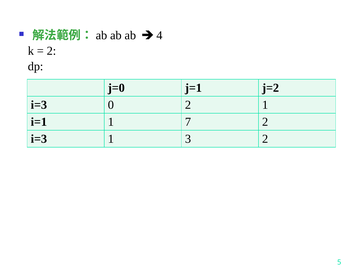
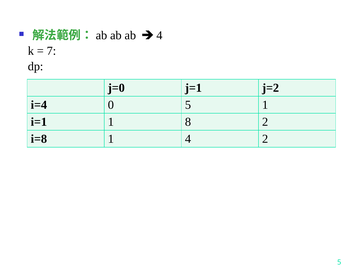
2 at (51, 51): 2 -> 7
i=3 at (39, 105): i=3 -> i=4
0 2: 2 -> 5
7: 7 -> 8
i=3 at (39, 139): i=3 -> i=8
1 3: 3 -> 4
